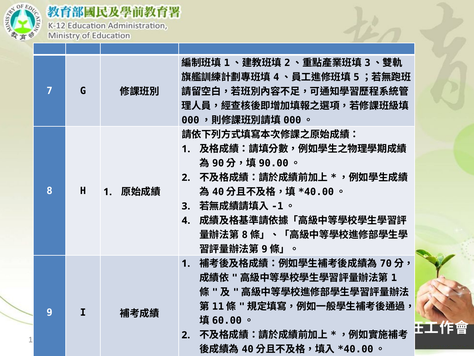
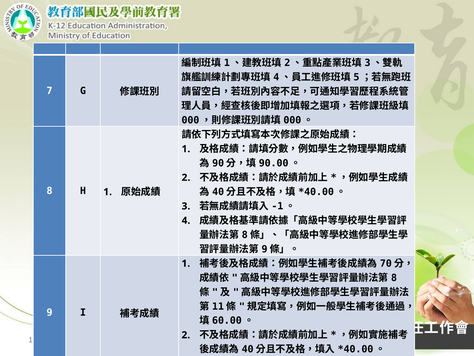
1 at (394, 277): 1 -> 8
